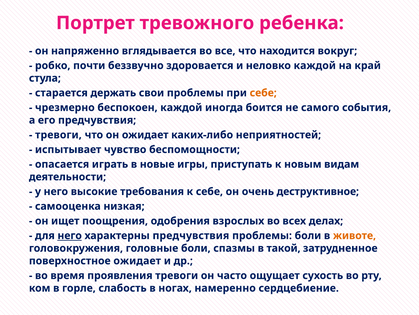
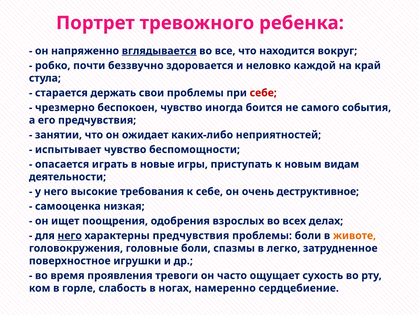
вглядывается underline: none -> present
себе at (263, 93) colour: orange -> red
беспокоен каждой: каждой -> чувство
тревоги at (58, 135): тревоги -> занятии
такой: такой -> легко
поверхностное ожидает: ожидает -> игрушки
